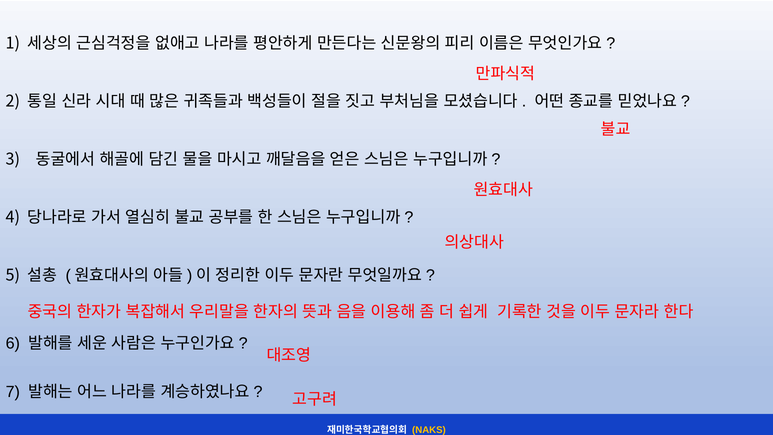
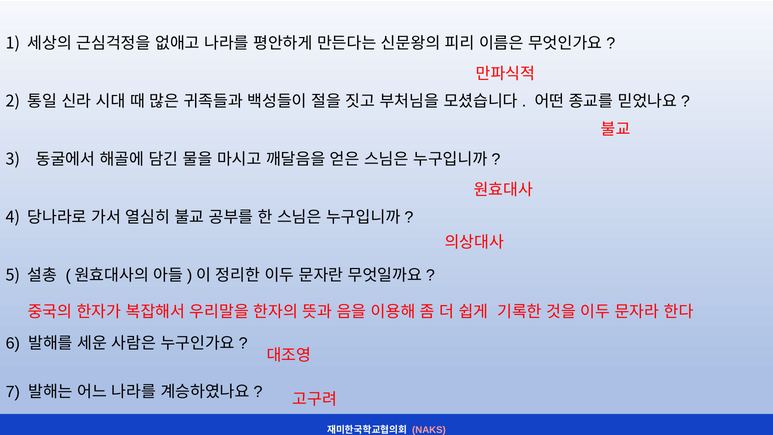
NAKS at (429, 430) colour: yellow -> pink
